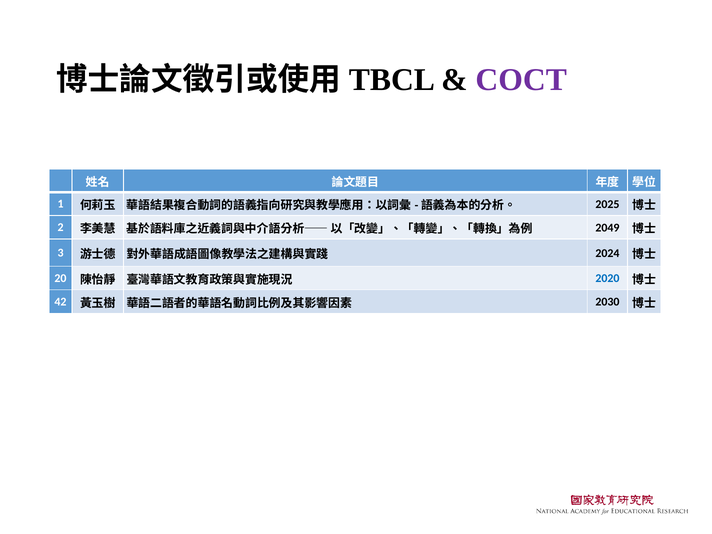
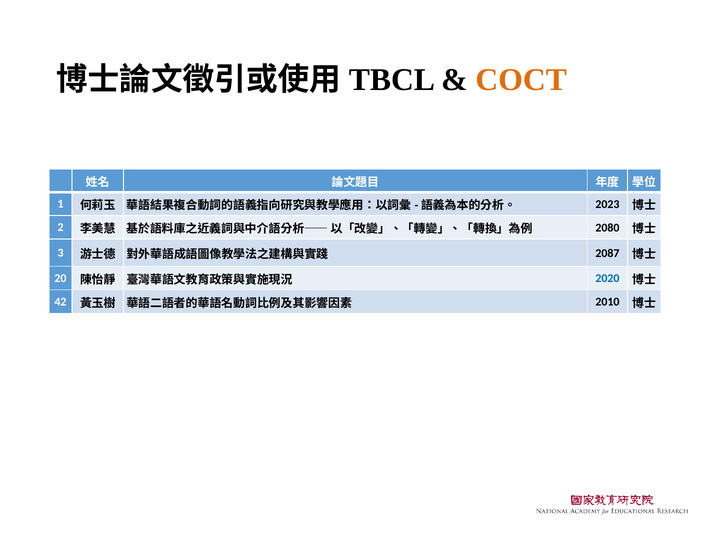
COCT colour: purple -> orange
2025: 2025 -> 2023
2049: 2049 -> 2080
2024: 2024 -> 2087
2030: 2030 -> 2010
